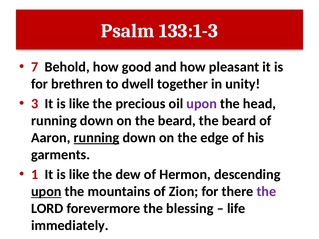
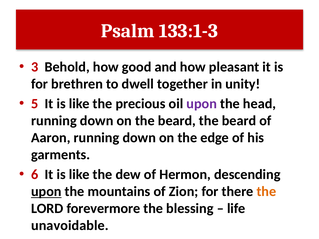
7: 7 -> 3
3: 3 -> 5
running at (96, 138) underline: present -> none
1: 1 -> 6
the at (266, 192) colour: purple -> orange
immediately: immediately -> unavoidable
